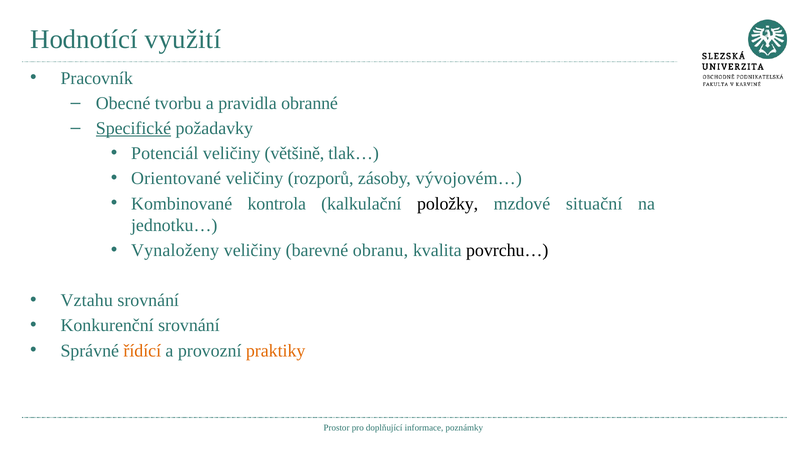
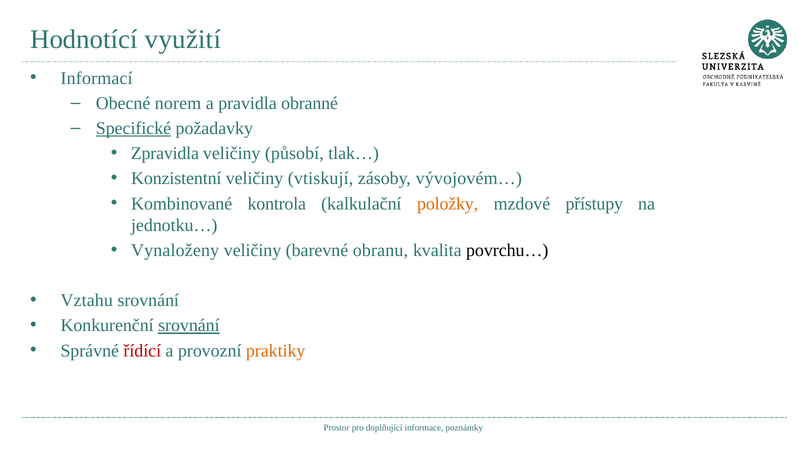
Pracovník: Pracovník -> Informací
tvorbu: tvorbu -> norem
Potenciál: Potenciál -> Zpravidla
většině: většině -> působí
Orientované: Orientované -> Konzistentní
rozporů: rozporů -> vtiskují
položky colour: black -> orange
situační: situační -> přístupy
srovnání at (189, 325) underline: none -> present
řídící colour: orange -> red
